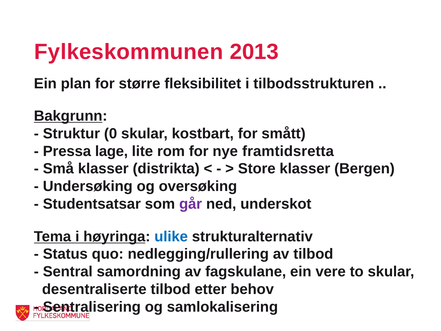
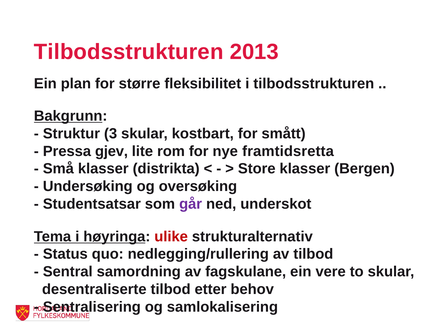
Fylkeskommunen at (129, 52): Fylkeskommunen -> Tilbodsstrukturen
0: 0 -> 3
lage: lage -> gjev
ulike colour: blue -> red
